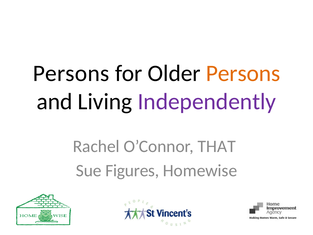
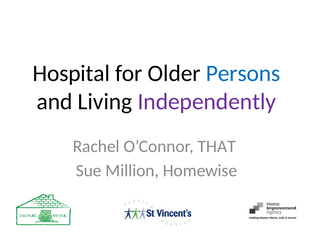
Persons at (71, 73): Persons -> Hospital
Persons at (243, 73) colour: orange -> blue
Figures: Figures -> Million
